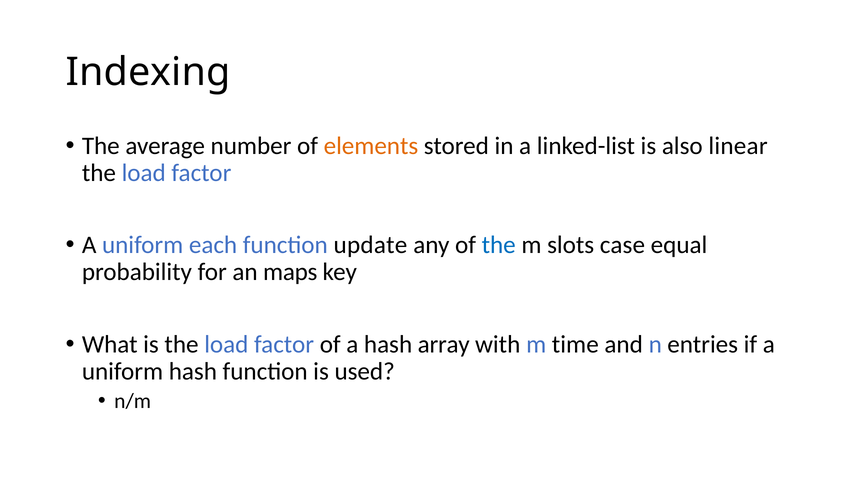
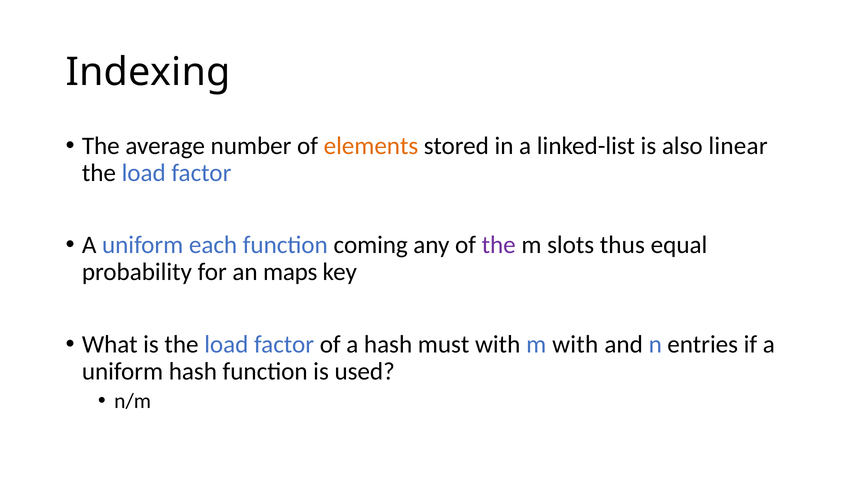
update: update -> coming
the at (499, 245) colour: blue -> purple
case: case -> thus
array: array -> must
m time: time -> with
